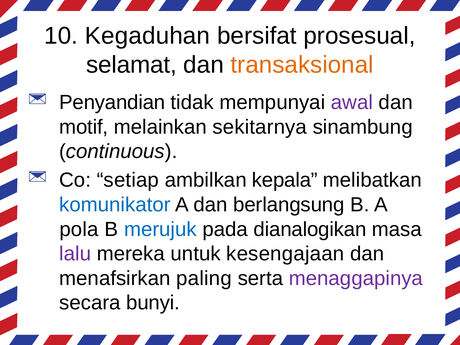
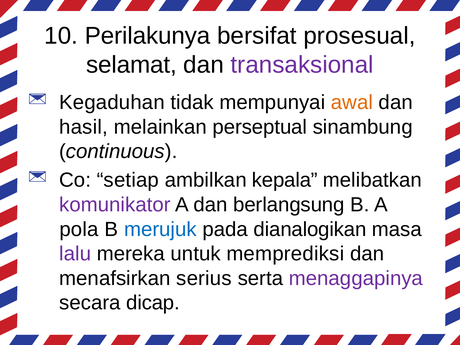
Kegaduhan: Kegaduhan -> Perilakunya
transaksional colour: orange -> purple
Penyandian: Penyandian -> Kegaduhan
awal colour: purple -> orange
motif: motif -> hasil
sekitarnya: sekitarnya -> perseptual
komunikator colour: blue -> purple
kesengajaan: kesengajaan -> memprediksi
paling: paling -> serius
bunyi: bunyi -> dicap
